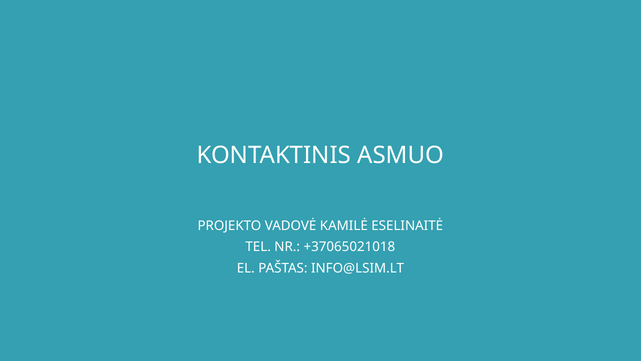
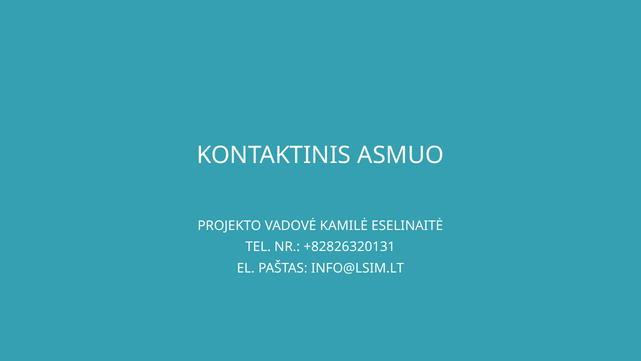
+37065021018: +37065021018 -> +82826320131
